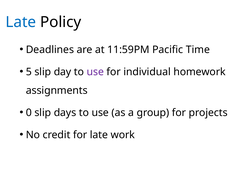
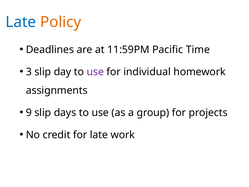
Policy colour: black -> orange
5: 5 -> 3
0: 0 -> 9
